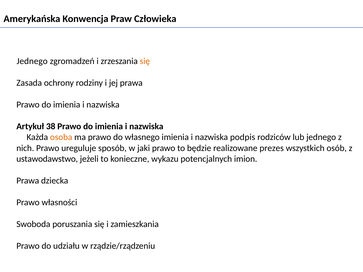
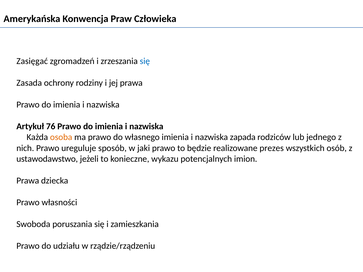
Jednego at (32, 61): Jednego -> Zasięgać
się at (145, 61) colour: orange -> blue
38: 38 -> 76
podpis: podpis -> zapada
